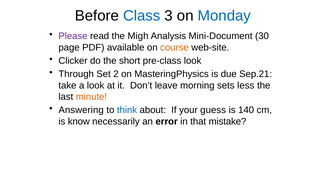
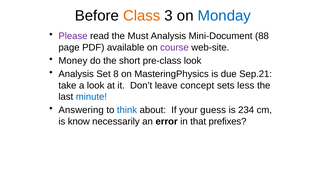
Class colour: blue -> orange
Migh: Migh -> Must
30: 30 -> 88
course colour: orange -> purple
Clicker: Clicker -> Money
Through at (76, 74): Through -> Analysis
2: 2 -> 8
morning: morning -> concept
minute colour: orange -> blue
140: 140 -> 234
mistake: mistake -> prefixes
